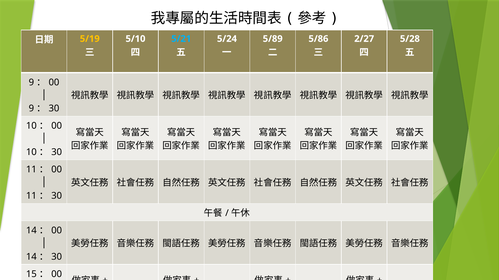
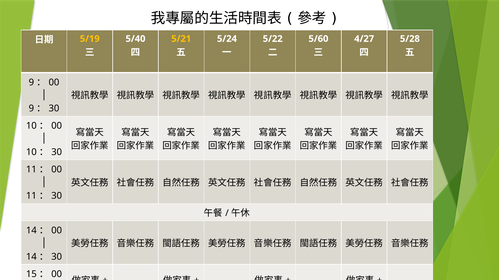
5/10: 5/10 -> 5/40
5/21 colour: light blue -> yellow
5/89: 5/89 -> 5/22
5/86: 5/86 -> 5/60
2/27: 2/27 -> 4/27
